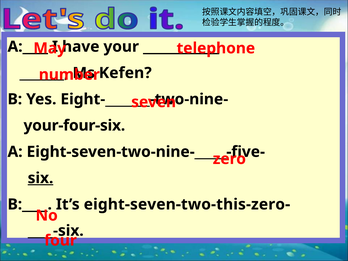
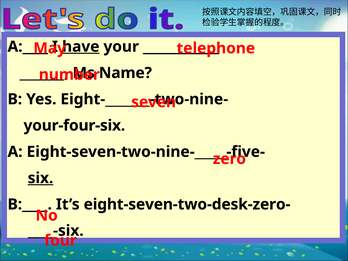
have underline: none -> present
Kefen: Kefen -> Name
eight-seven-two-this-zero-: eight-seven-two-this-zero- -> eight-seven-two-desk-zero-
